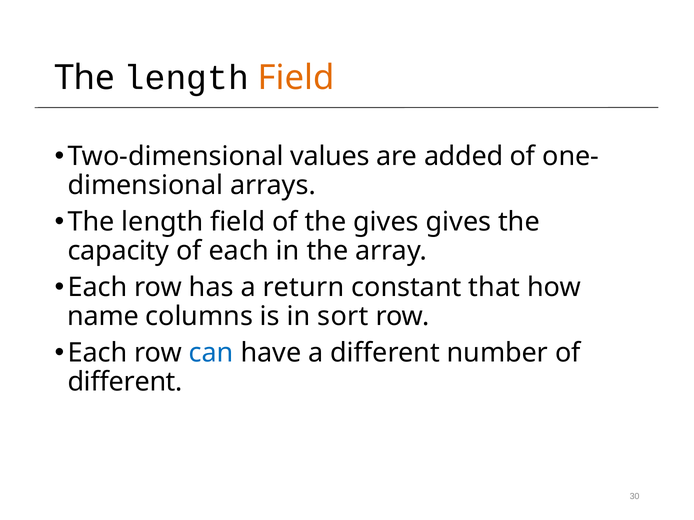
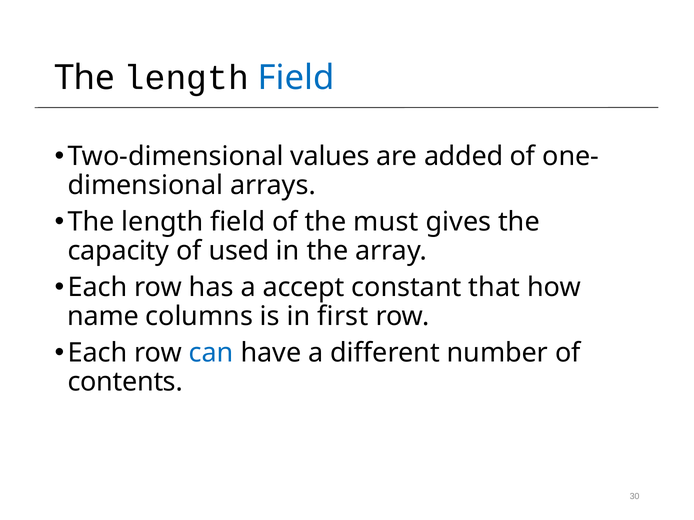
Field at (296, 78) colour: orange -> blue
the gives: gives -> must
of each: each -> used
return: return -> accept
sort: sort -> first
different at (125, 382): different -> contents
